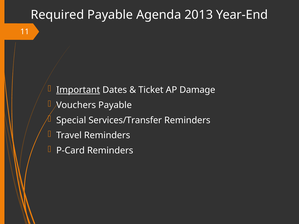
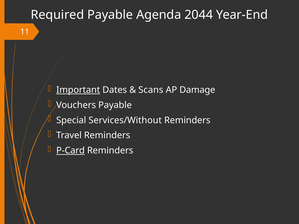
2013: 2013 -> 2044
Ticket: Ticket -> Scans
Services/Transfer: Services/Transfer -> Services/Without
P-Card underline: none -> present
